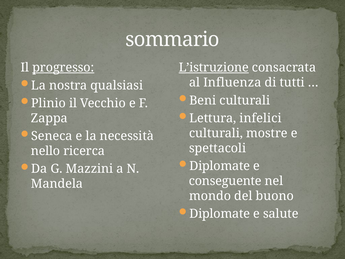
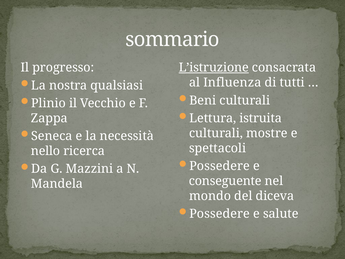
progresso underline: present -> none
infelici: infelici -> istruita
Diplomate at (220, 166): Diplomate -> Possedere
buono: buono -> diceva
Diplomate at (220, 214): Diplomate -> Possedere
